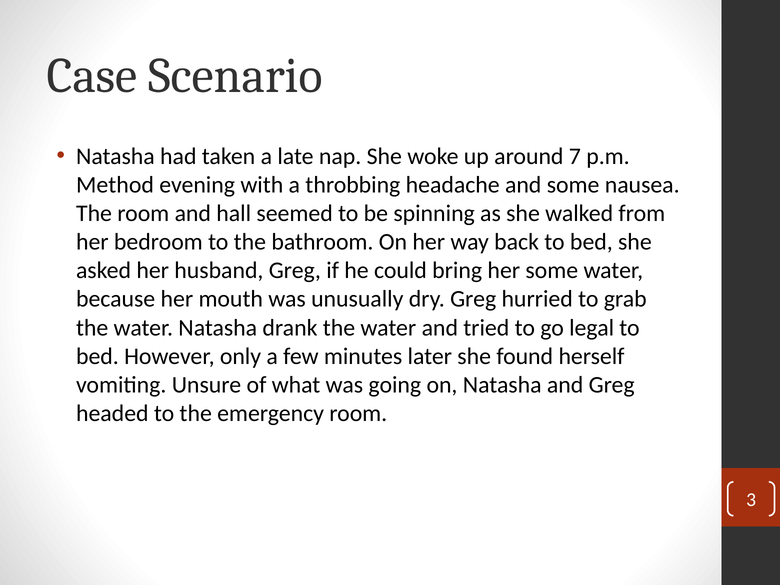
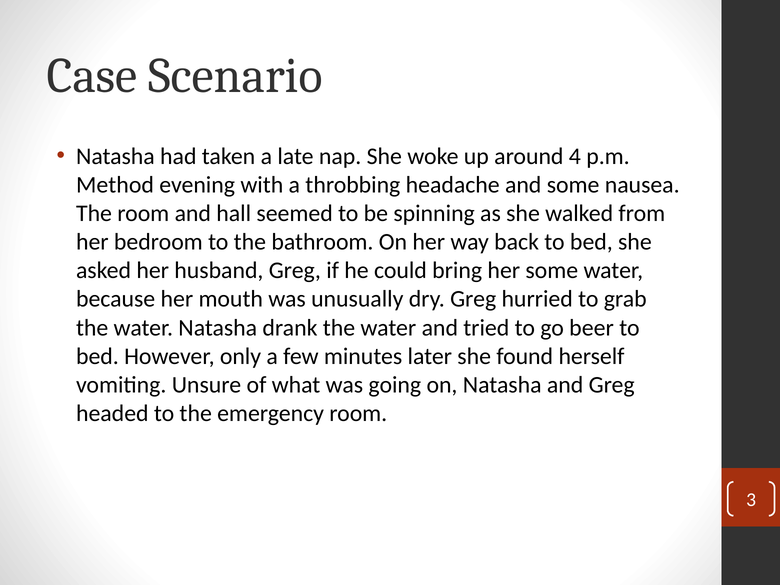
7: 7 -> 4
legal: legal -> beer
